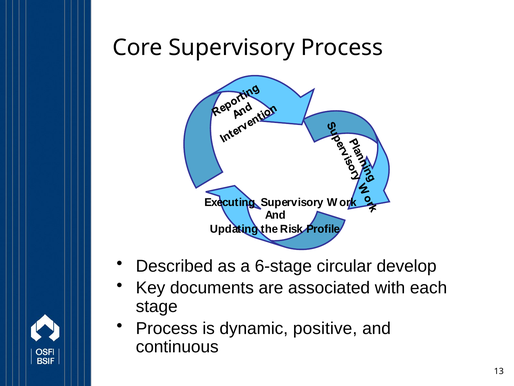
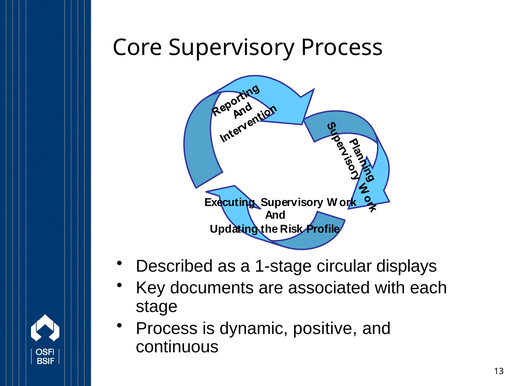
6-stage: 6-stage -> 1-stage
develop: develop -> displays
